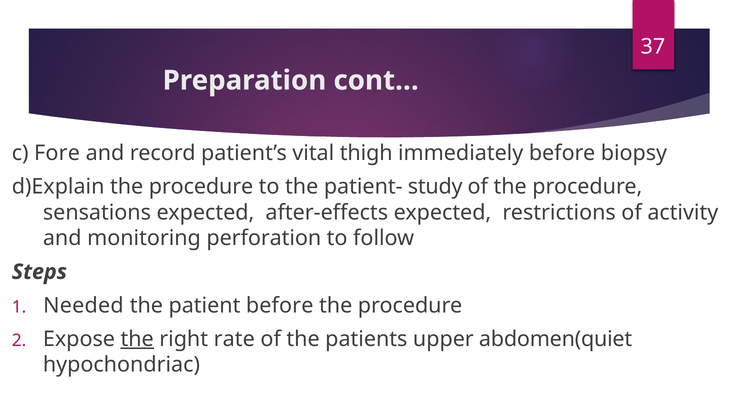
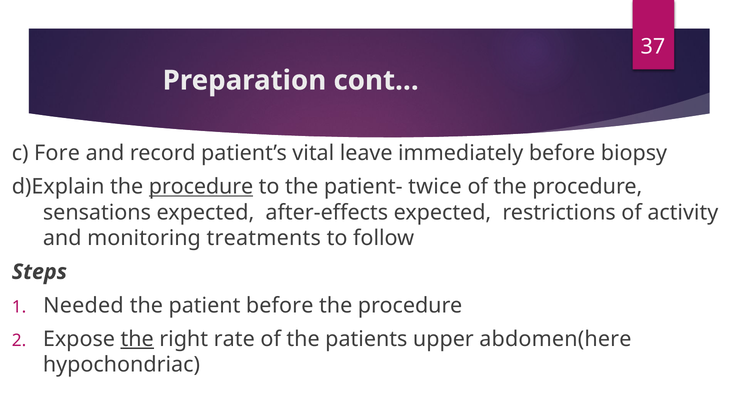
thigh: thigh -> leave
procedure at (201, 187) underline: none -> present
study: study -> twice
perforation: perforation -> treatments
abdomen(quiet: abdomen(quiet -> abdomen(here
